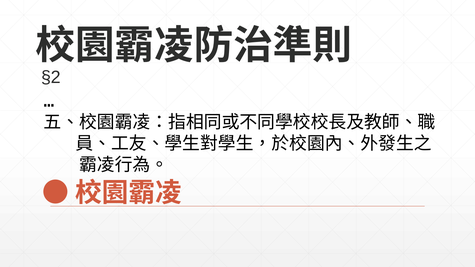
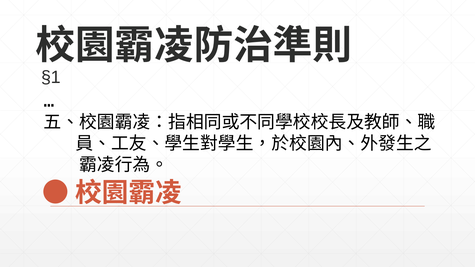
§2: §2 -> §1
